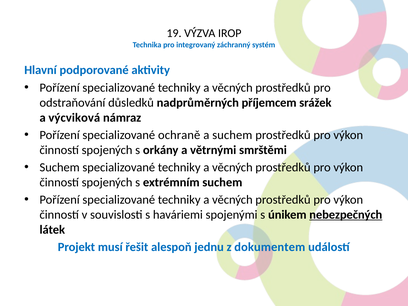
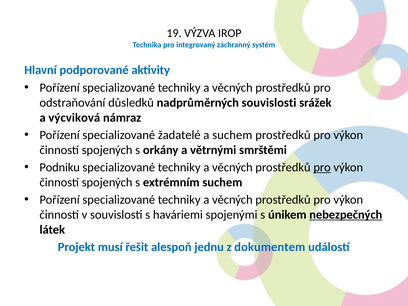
nadprůměrných příjemcem: příjemcem -> souvislosti
ochraně: ochraně -> žadatelé
Suchem at (60, 167): Suchem -> Podniku
pro at (322, 167) underline: none -> present
